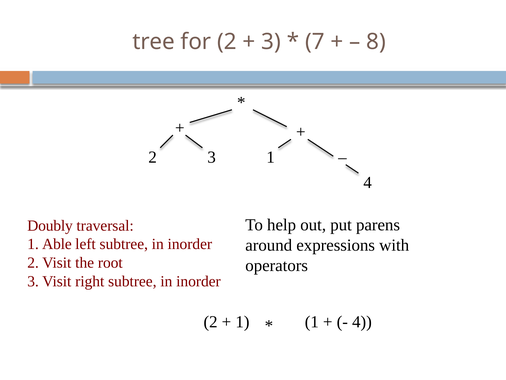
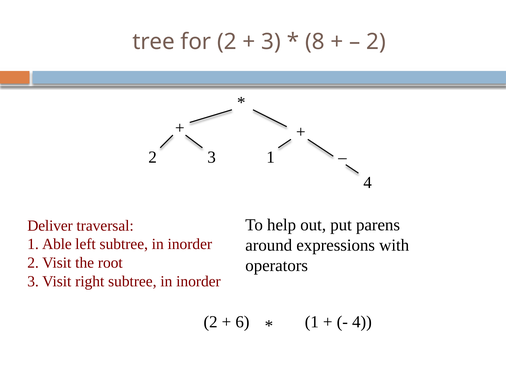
7: 7 -> 8
8 at (376, 42): 8 -> 2
Doubly: Doubly -> Deliver
1 at (242, 322): 1 -> 6
